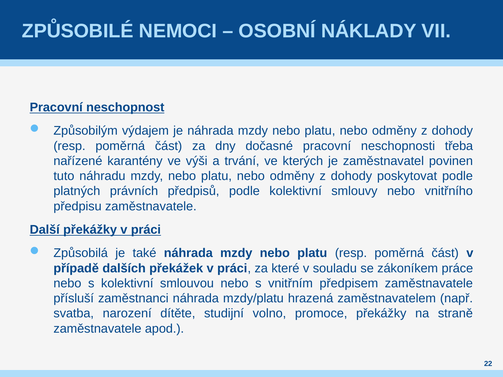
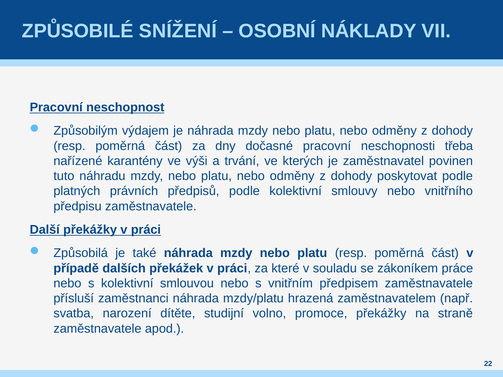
NEMOCI: NEMOCI -> SNÍŽENÍ
